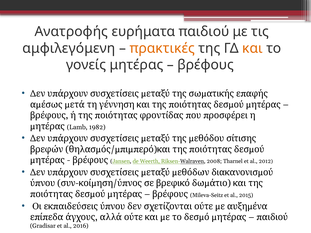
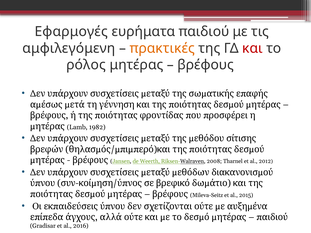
Ανατροφής: Ανατροφής -> Εφαρμογές
και colour: orange -> red
γονείς: γονείς -> ρόλος
